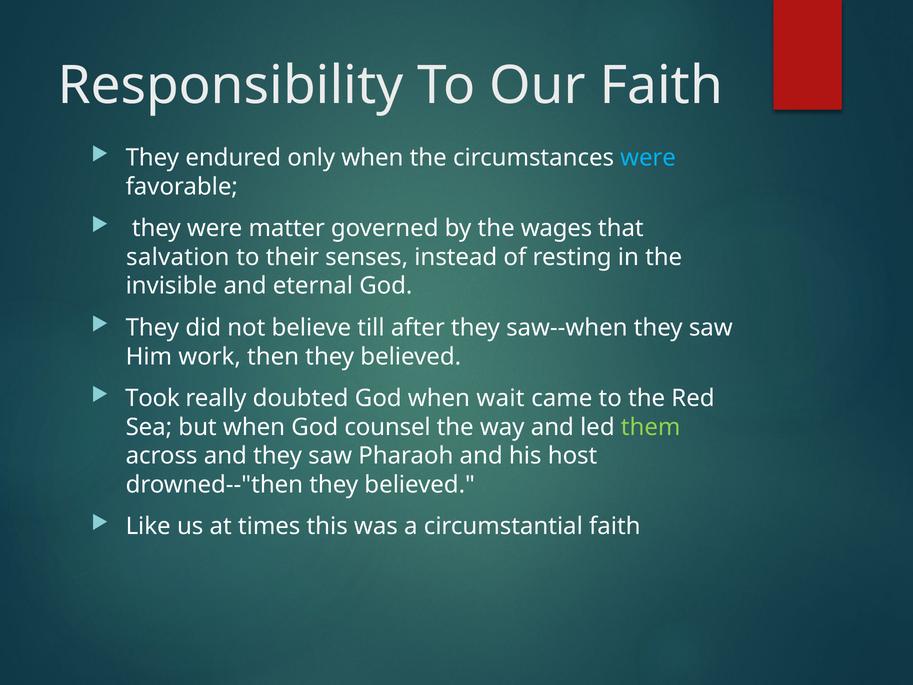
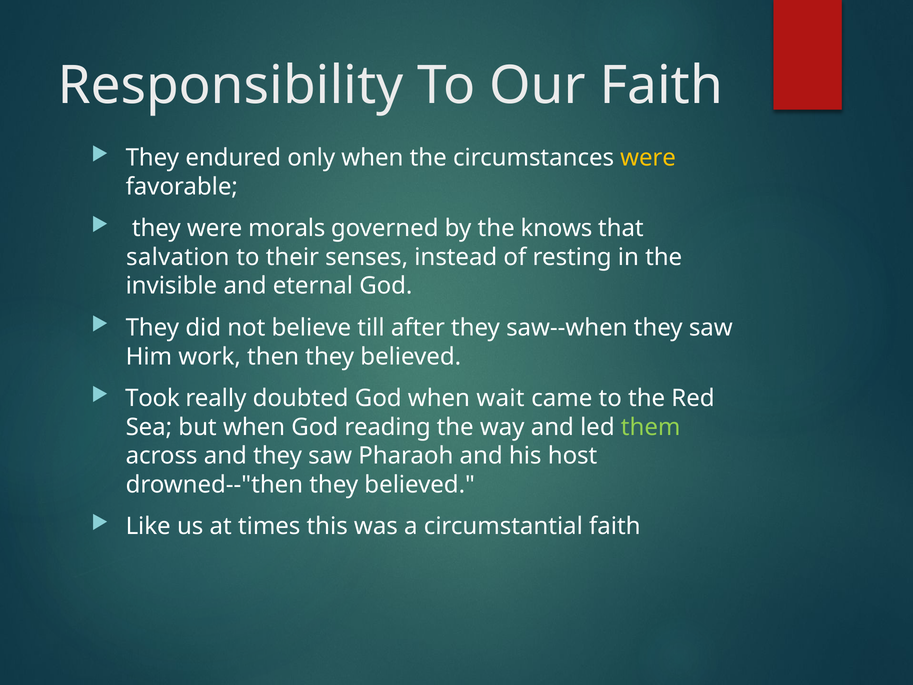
were at (648, 158) colour: light blue -> yellow
matter: matter -> morals
wages: wages -> knows
counsel: counsel -> reading
